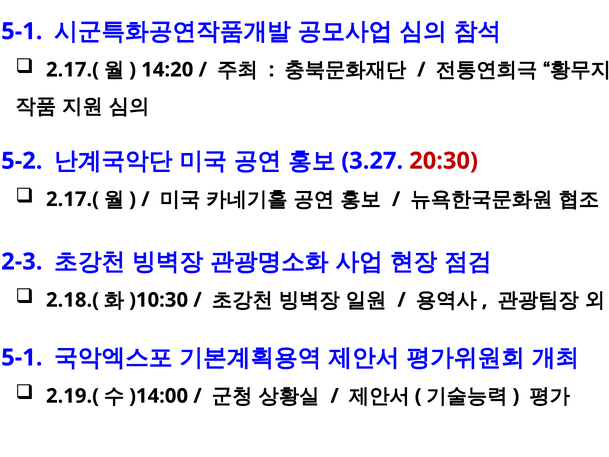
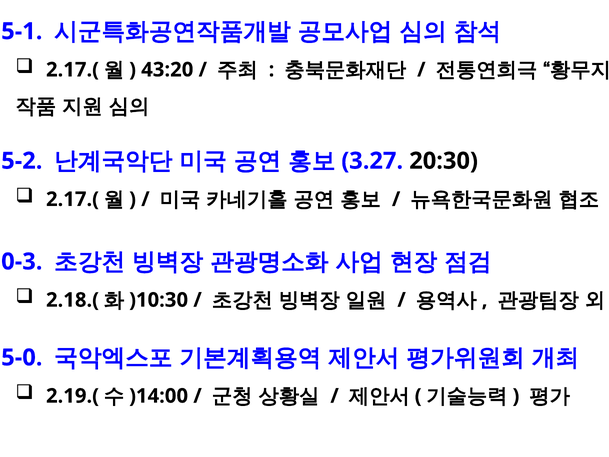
14:20: 14:20 -> 43:20
20:30 colour: red -> black
2-3: 2-3 -> 0-3
5-1 at (22, 357): 5-1 -> 5-0
